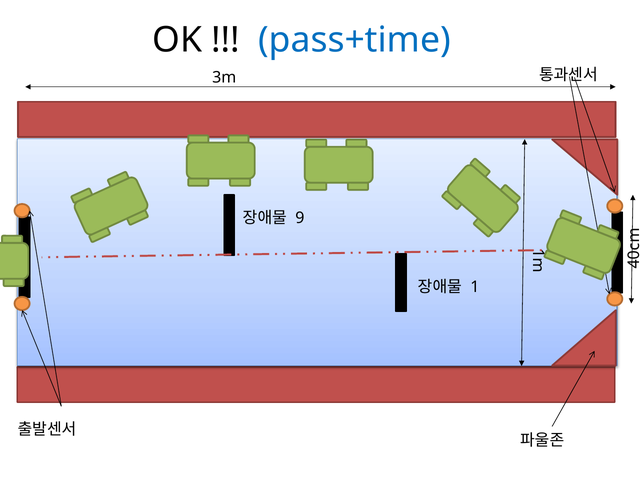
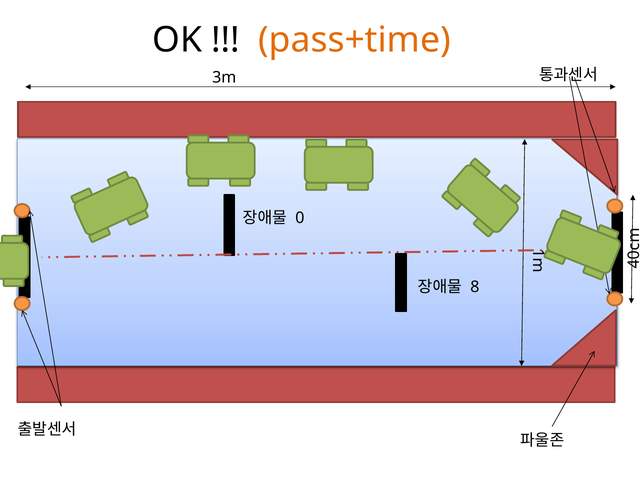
pass+time colour: blue -> orange
9 at (300, 218): 9 -> 0
1 at (475, 287): 1 -> 8
